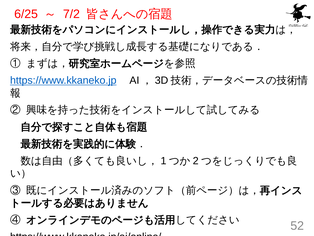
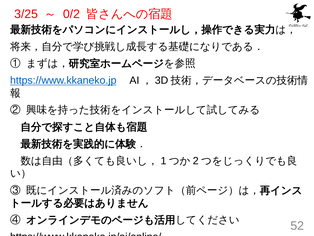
6/25: 6/25 -> 3/25
7/2: 7/2 -> 0/2
